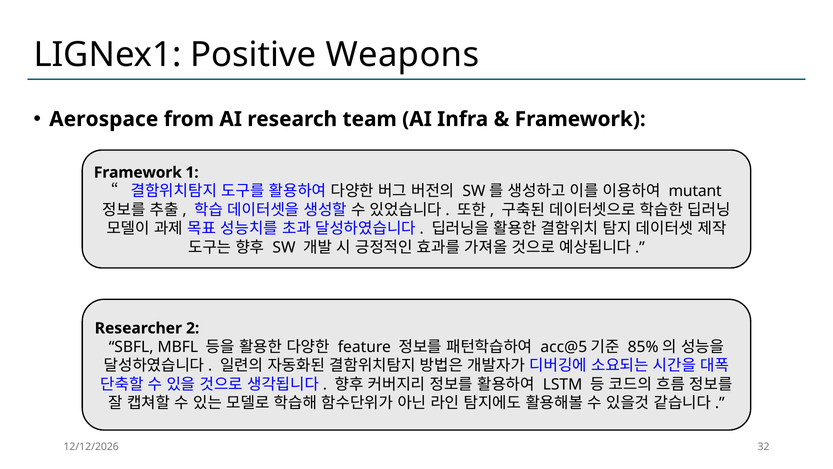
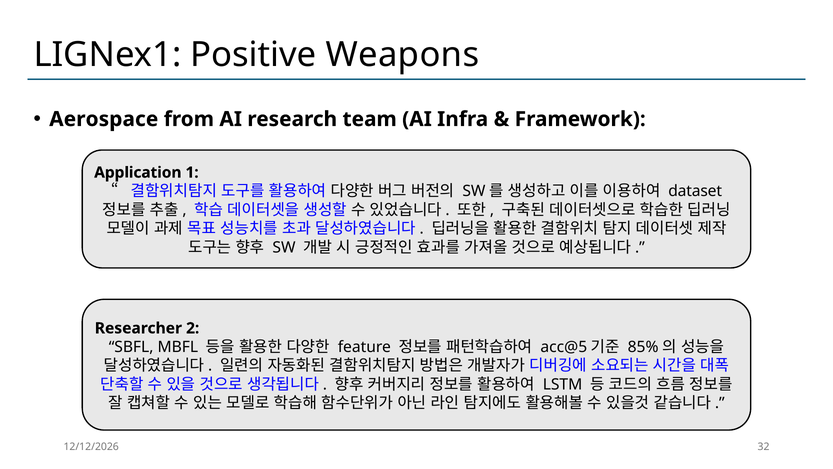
Framework at (138, 172): Framework -> Application
mutant: mutant -> dataset
